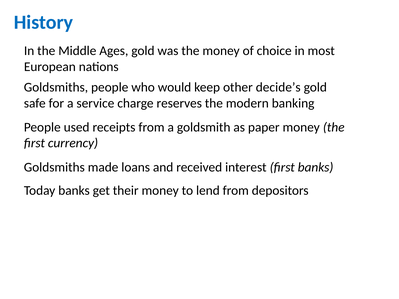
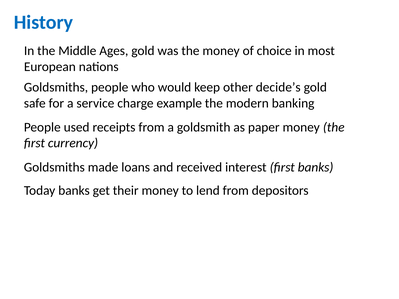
reserves: reserves -> example
